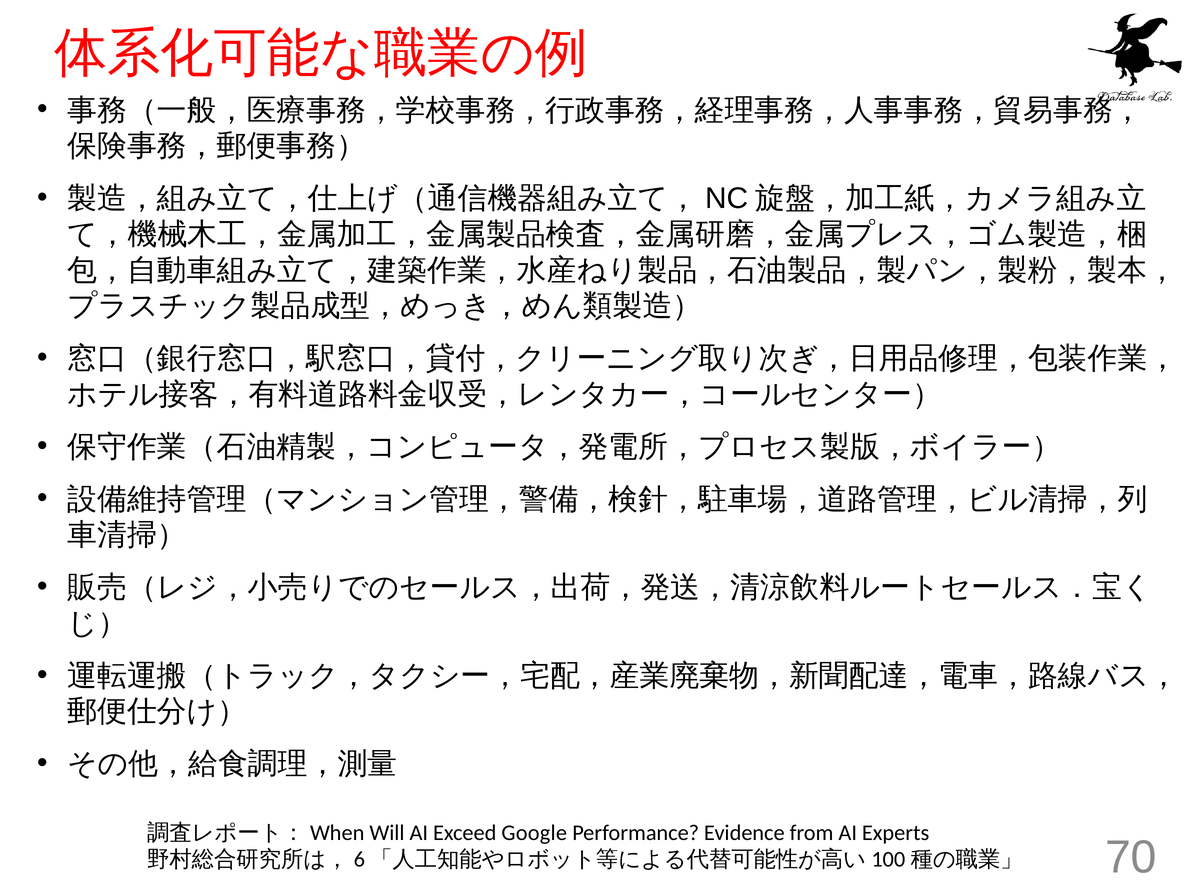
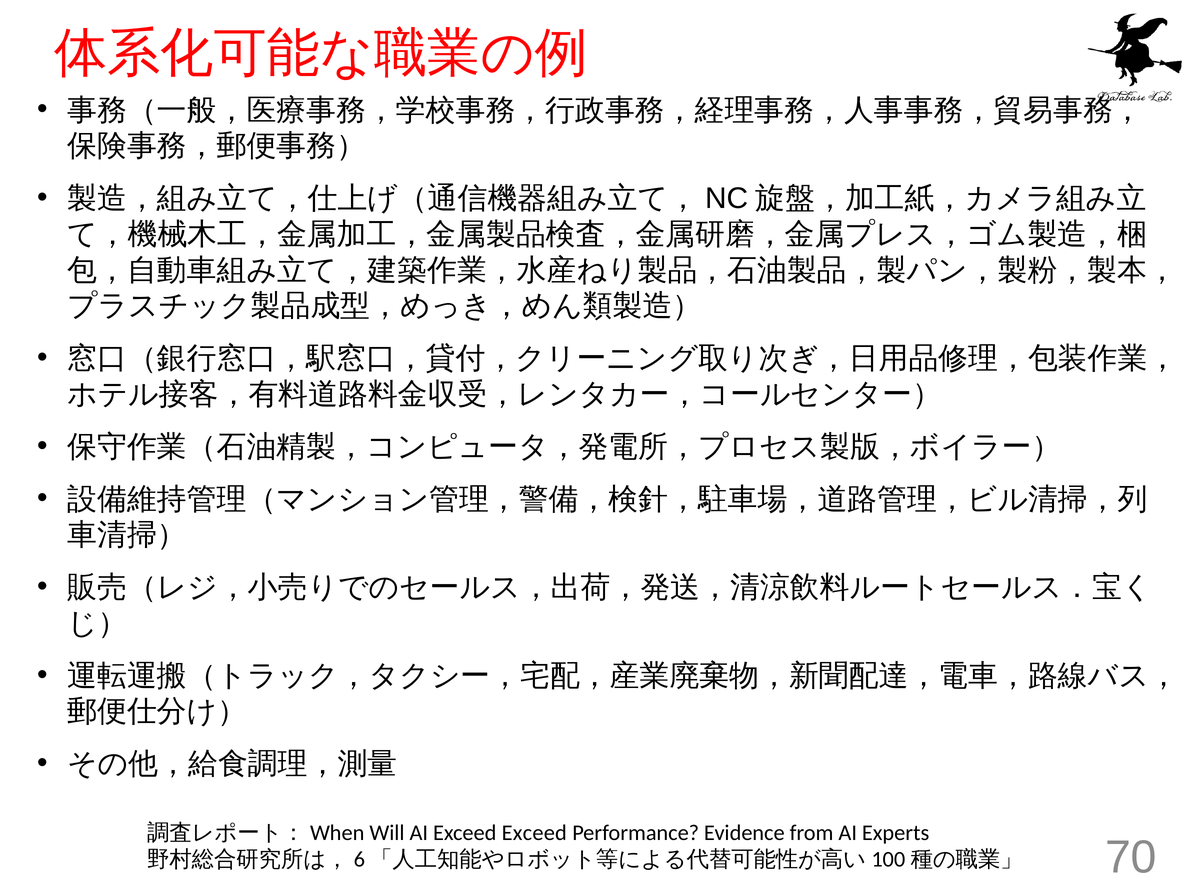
Exceed Google: Google -> Exceed
